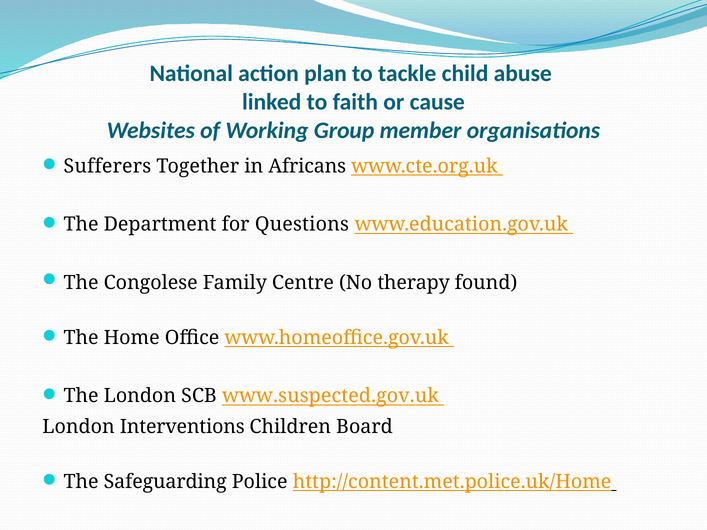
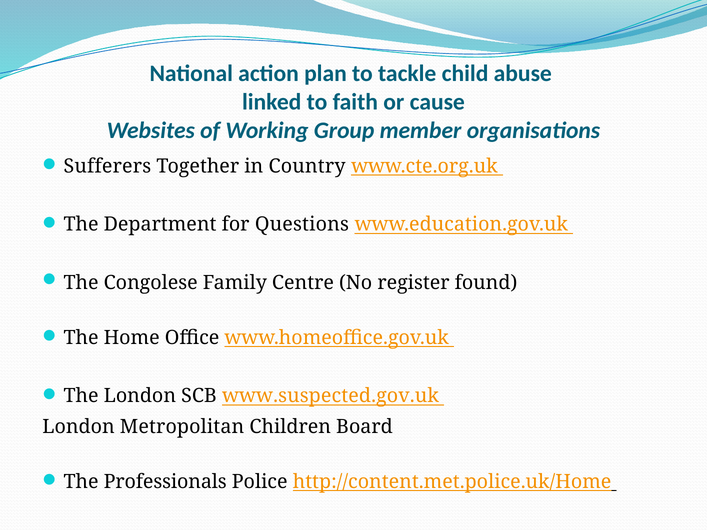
Africans: Africans -> Country
therapy: therapy -> register
Interventions: Interventions -> Metropolitan
Safeguarding: Safeguarding -> Professionals
